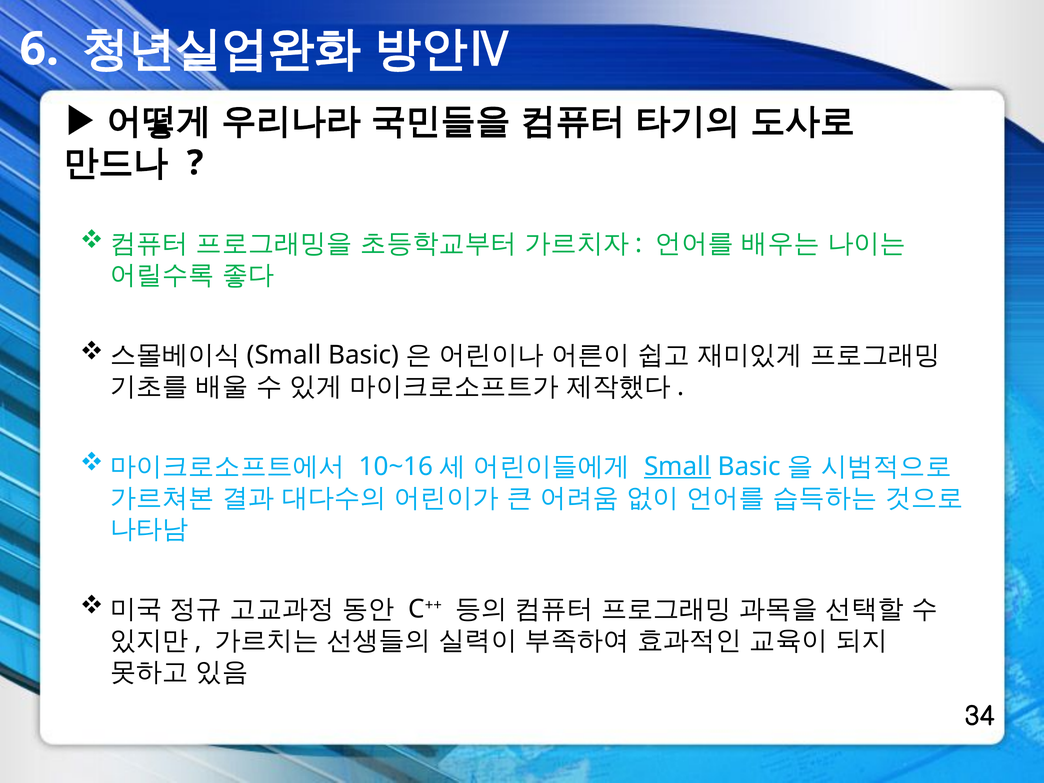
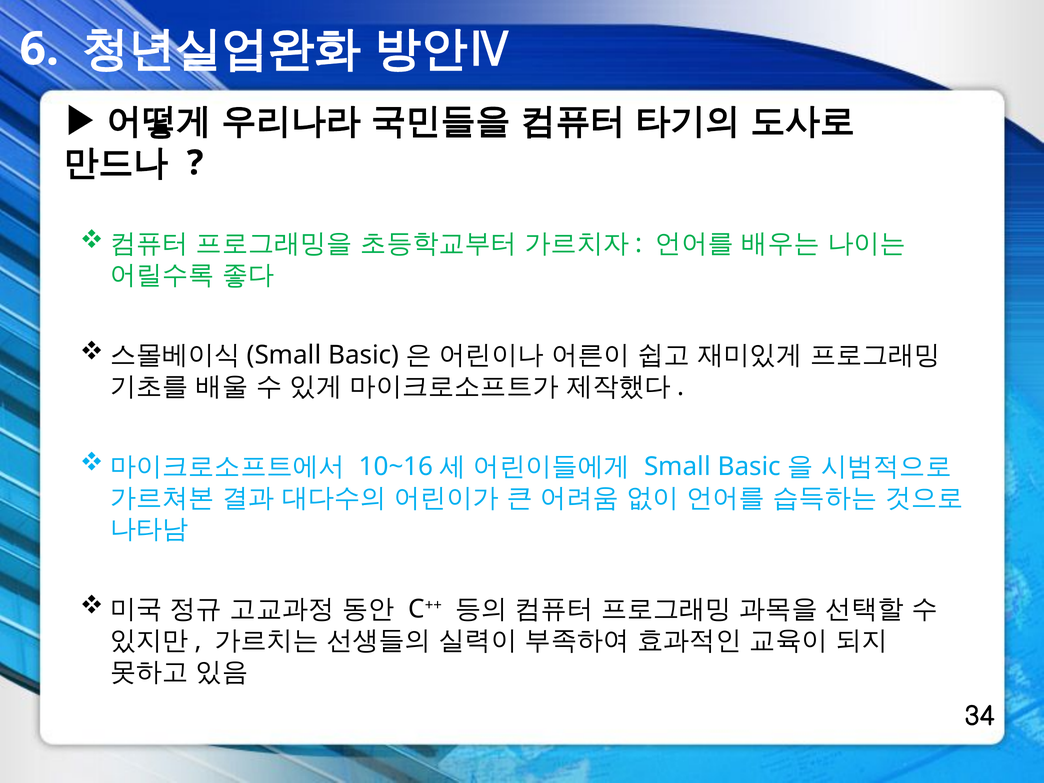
Small underline: present -> none
